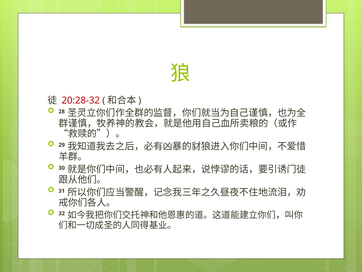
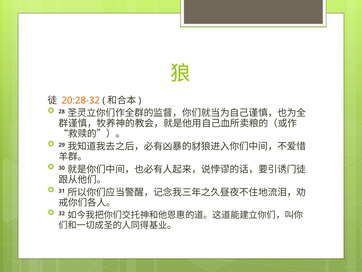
20:28-32 colour: red -> orange
